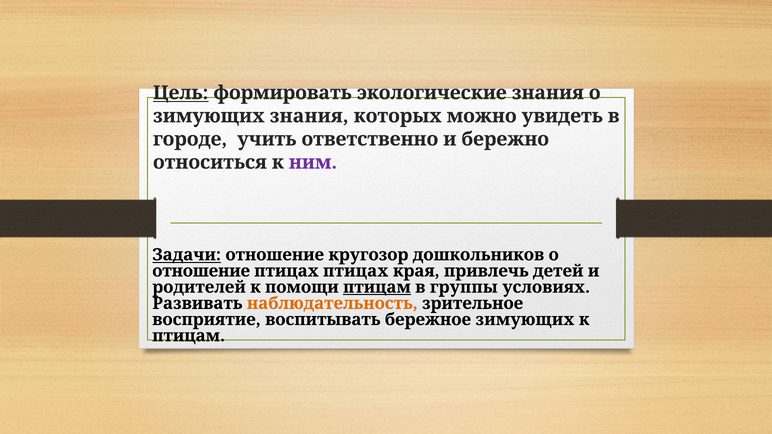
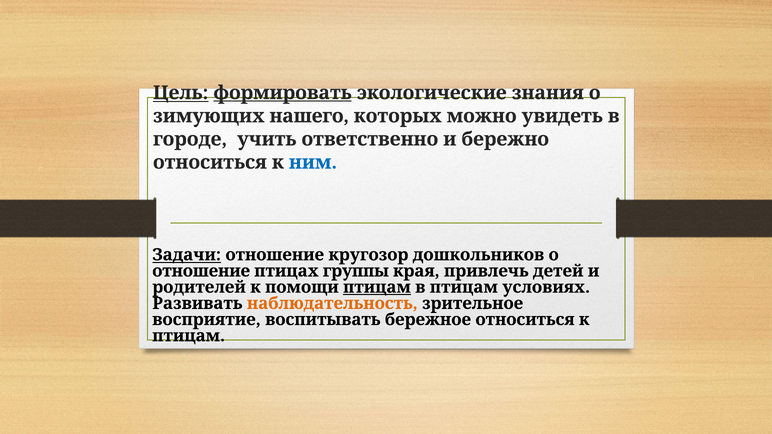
формировать underline: none -> present
зимующих знания: знания -> нашего
ним colour: purple -> blue
птицах птицах: птицах -> группы
в группы: группы -> птицам
бережное зимующих: зимующих -> относиться
